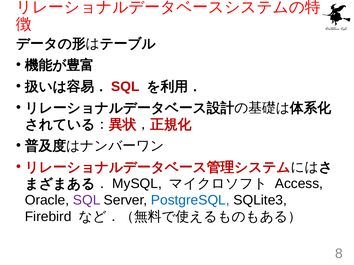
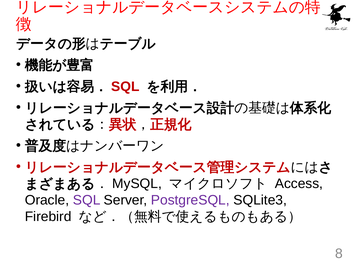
PostgreSQL colour: blue -> purple
